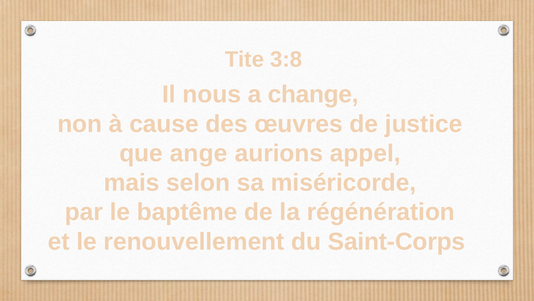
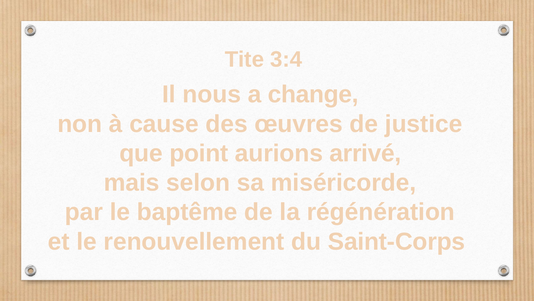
3:8: 3:8 -> 3:4
ange: ange -> point
appel: appel -> arrivé
